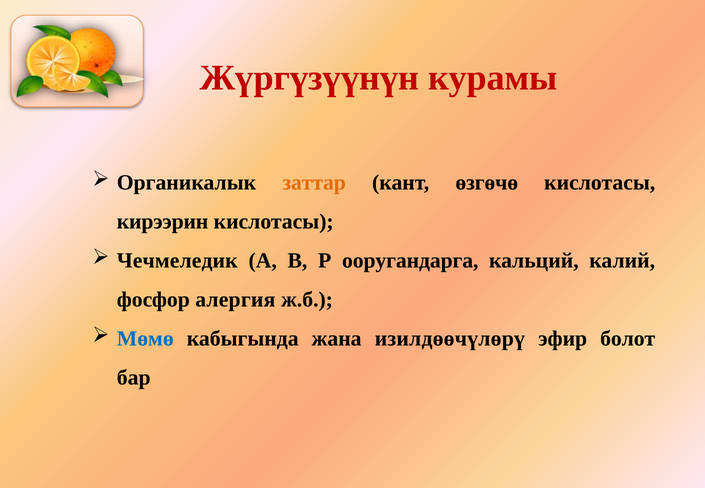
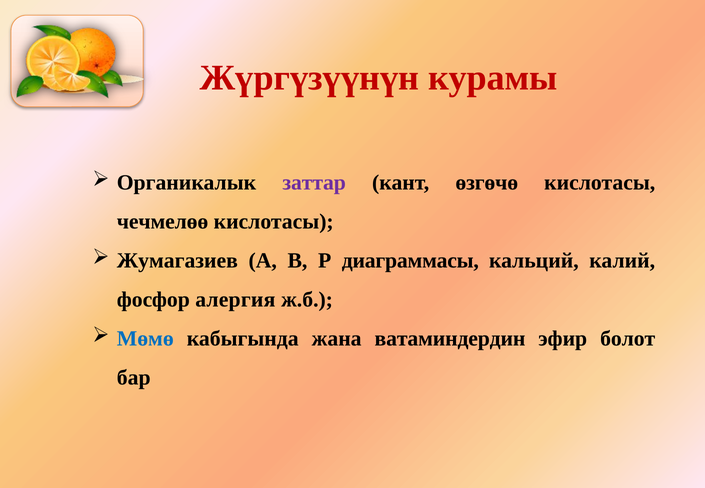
заттар colour: orange -> purple
кирээрин: кирээрин -> чечмелөө
Чечмеледик: Чечмеледик -> Жумагазиев
ооругандарга: ооругандарга -> диаграммасы
изилдөөчүлөрү: изилдөөчүлөрү -> ватаминдердин
